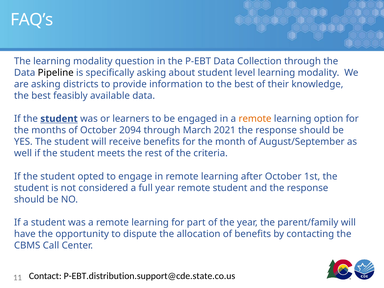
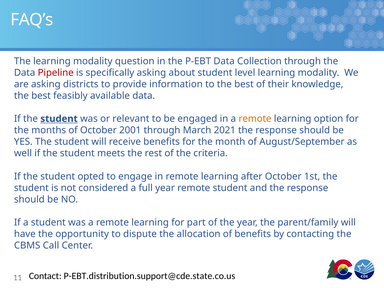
Pipeline colour: black -> red
learners: learners -> relevant
2094: 2094 -> 2001
